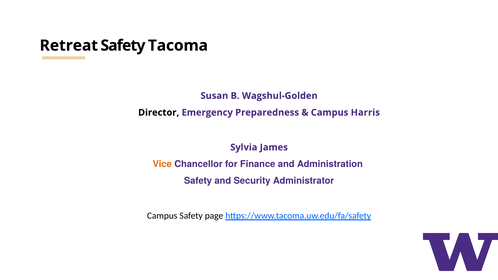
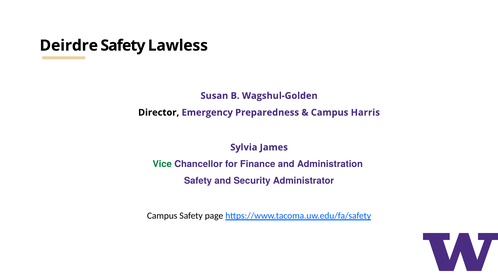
Retreat: Retreat -> Deirdre
Tacoma: Tacoma -> Lawless
Vice colour: orange -> green
